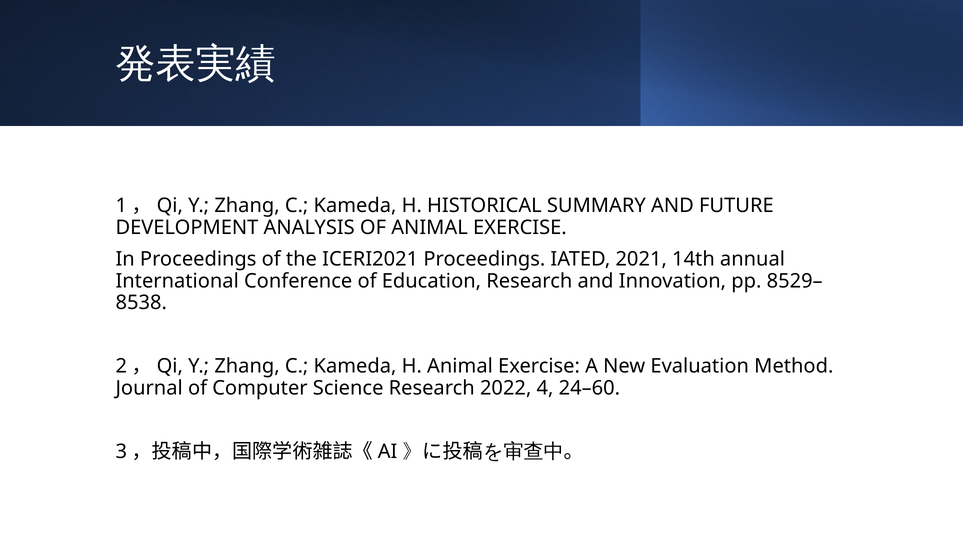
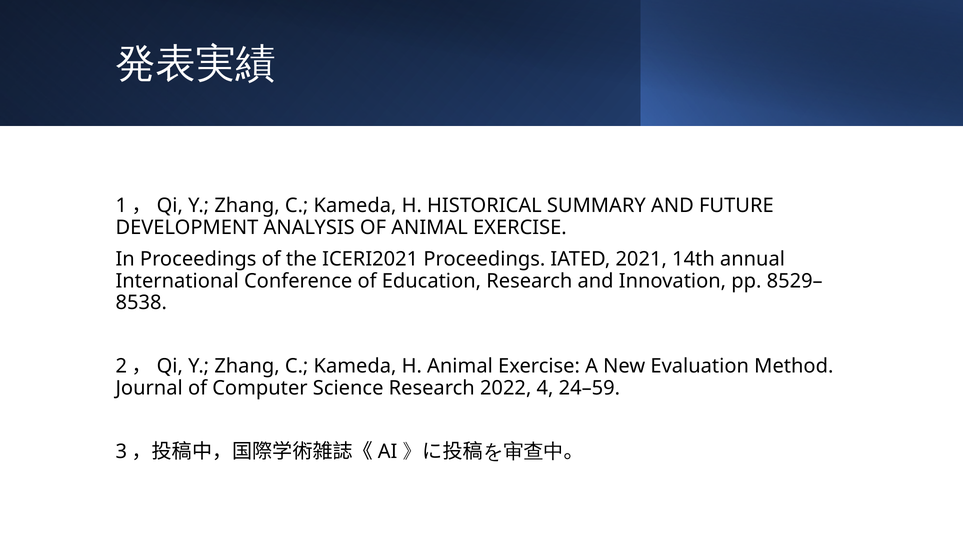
24–60: 24–60 -> 24–59
